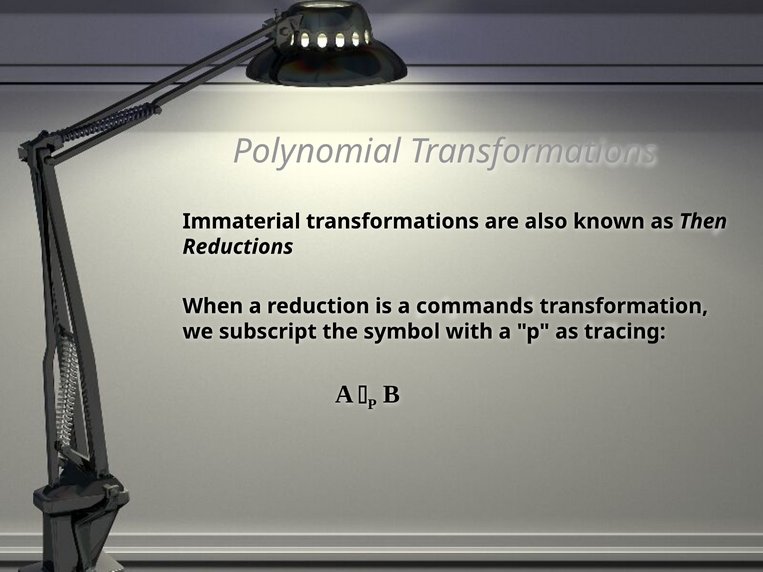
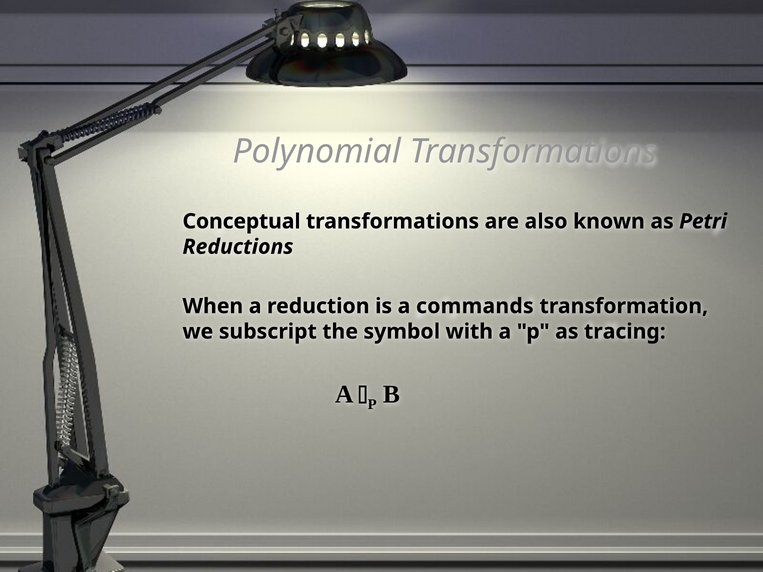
Immaterial: Immaterial -> Conceptual
Then: Then -> Petri
